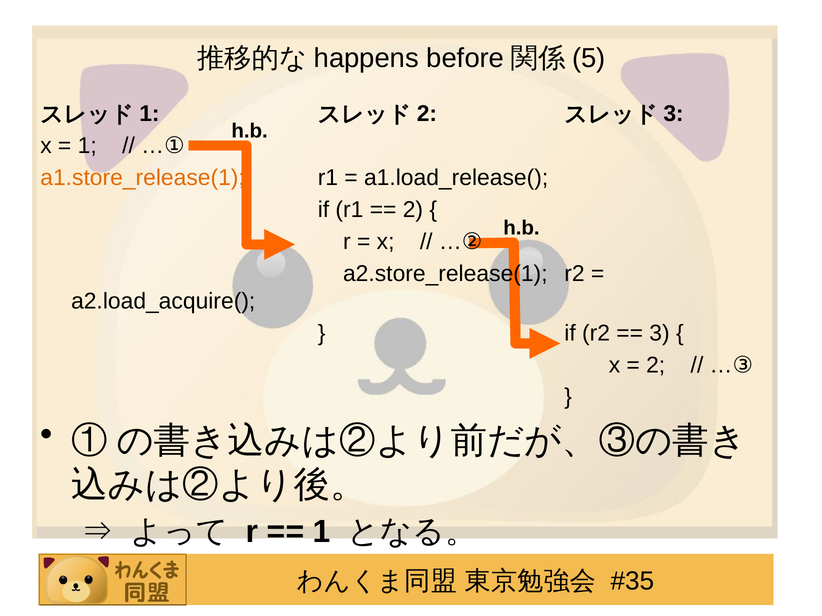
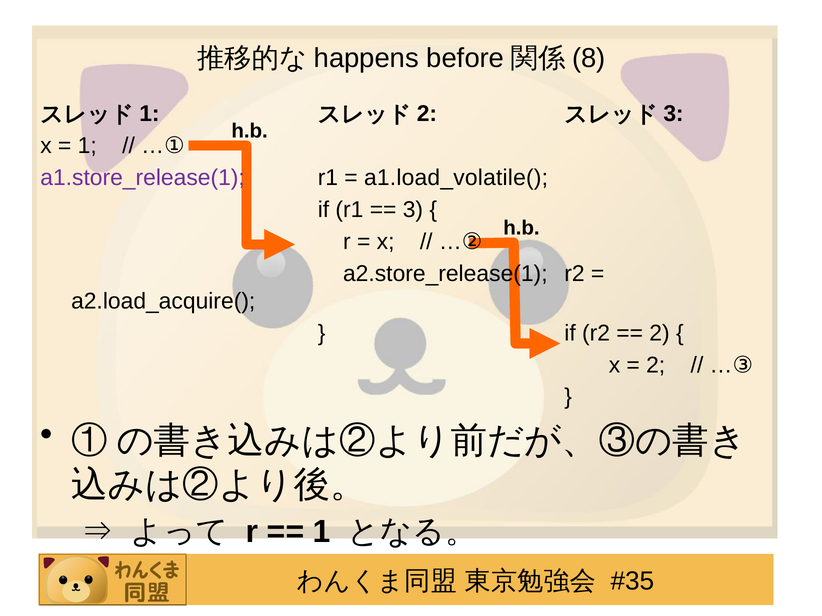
5: 5 -> 8
a1.store_release(1 colour: orange -> purple
a1.load_release(: a1.load_release( -> a1.load_volatile(
2 at (413, 210): 2 -> 3
3 at (660, 333): 3 -> 2
